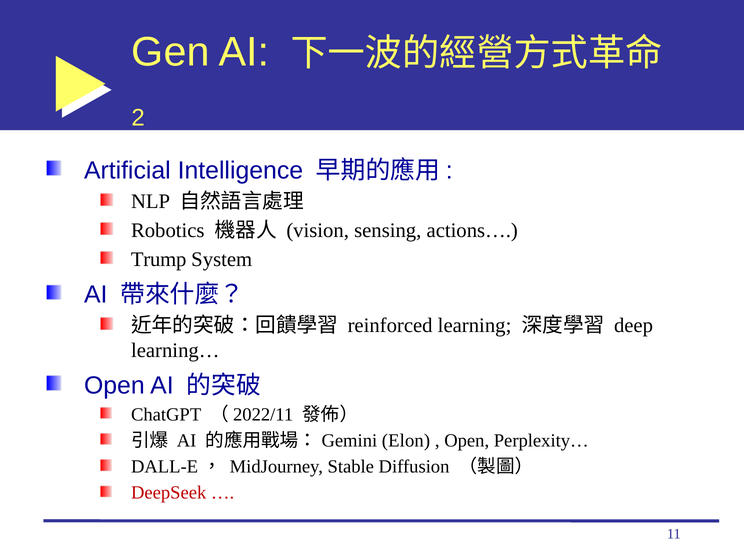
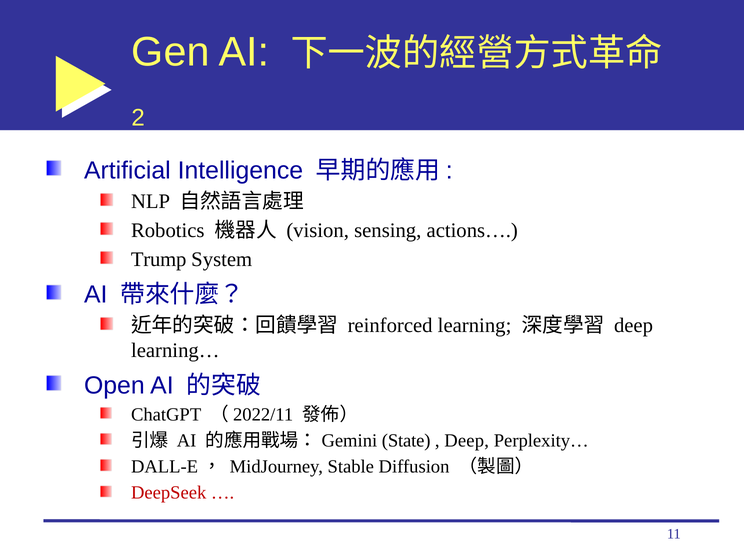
Elon: Elon -> State
Open at (467, 441): Open -> Deep
